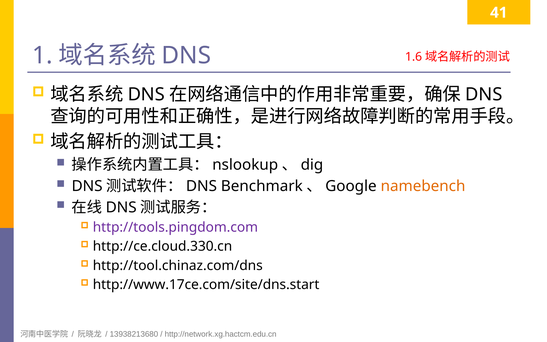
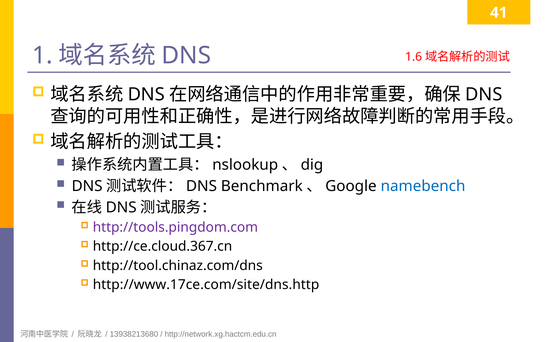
namebench colour: orange -> blue
http://ce.cloud.330.cn: http://ce.cloud.330.cn -> http://ce.cloud.367.cn
http://www.17ce.com/site/dns.start: http://www.17ce.com/site/dns.start -> http://www.17ce.com/site/dns.http
